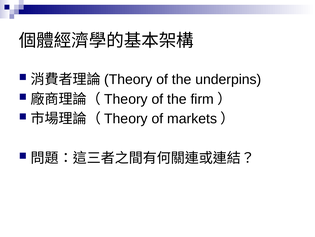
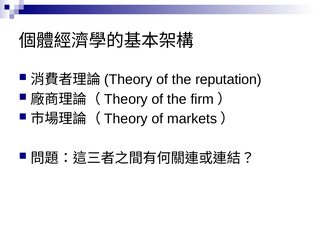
underpins: underpins -> reputation
